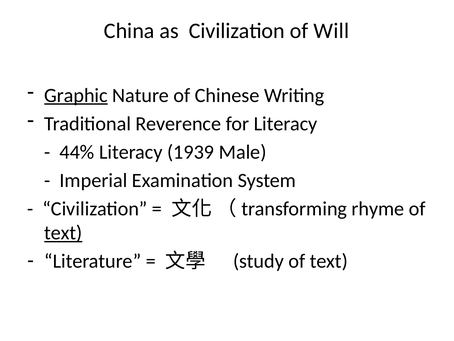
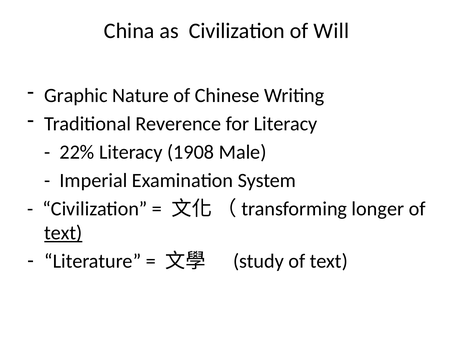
Graphic underline: present -> none
44%: 44% -> 22%
1939: 1939 -> 1908
rhyme: rhyme -> longer
